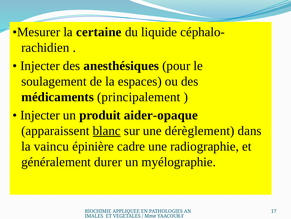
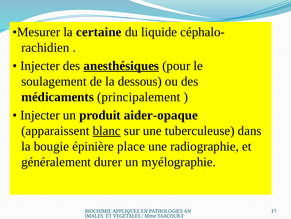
anesthésiques underline: none -> present
espaces: espaces -> dessous
dérèglement: dérèglement -> tuberculeuse
vaincu: vaincu -> bougie
cadre: cadre -> place
